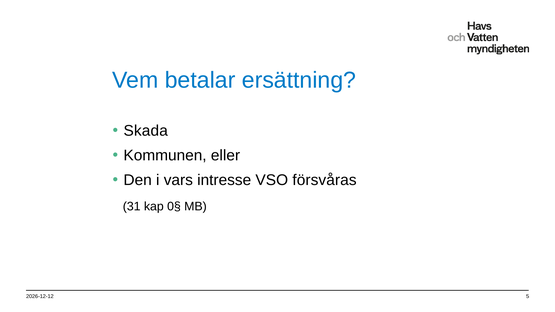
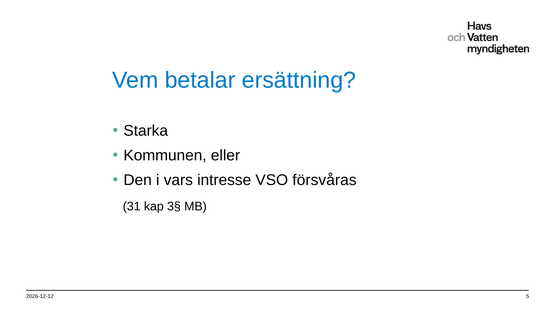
Skada: Skada -> Starka
0§: 0§ -> 3§
